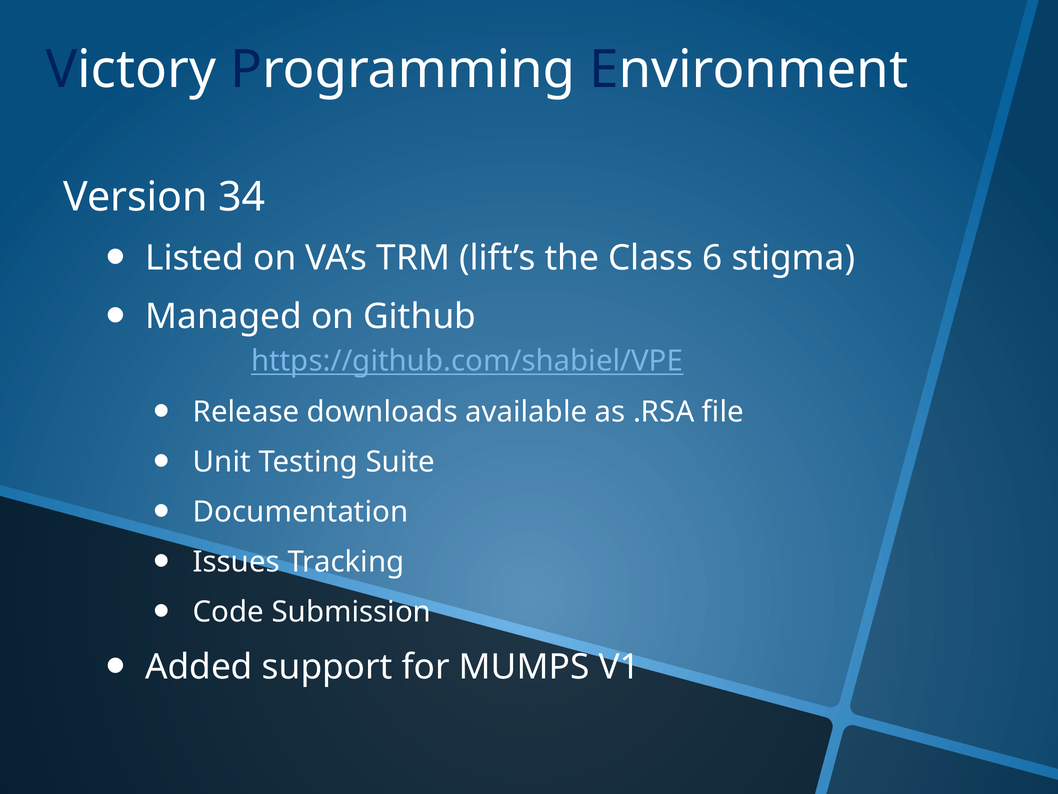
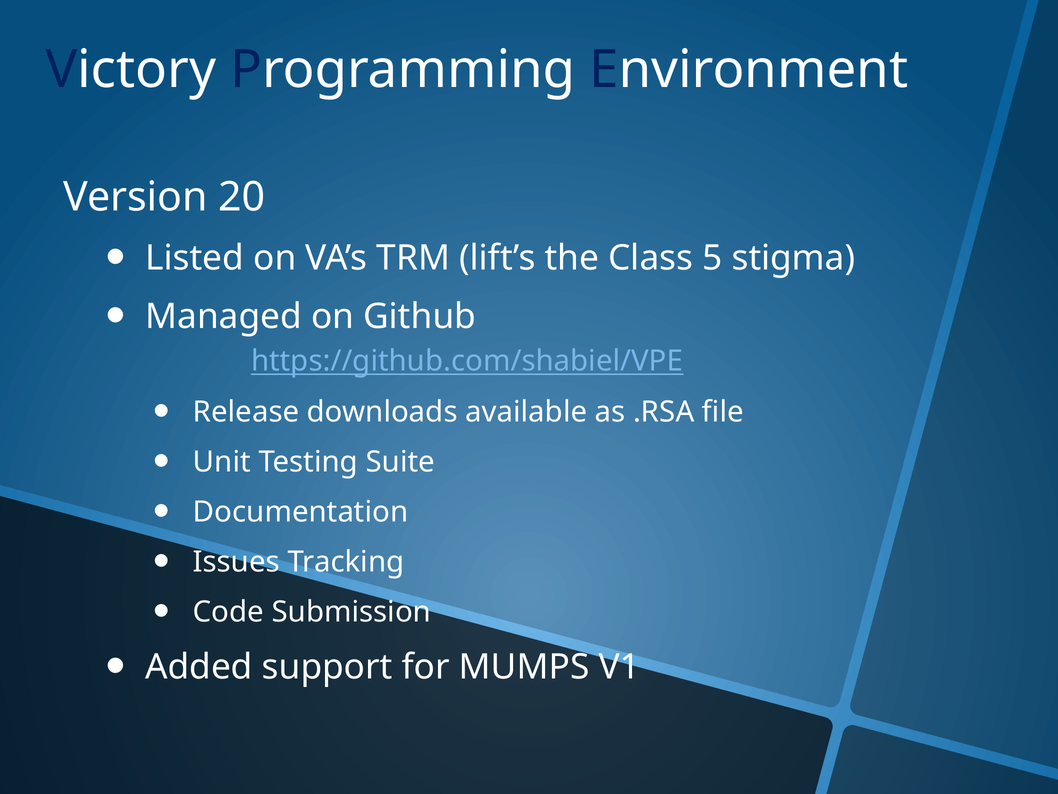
34: 34 -> 20
6: 6 -> 5
